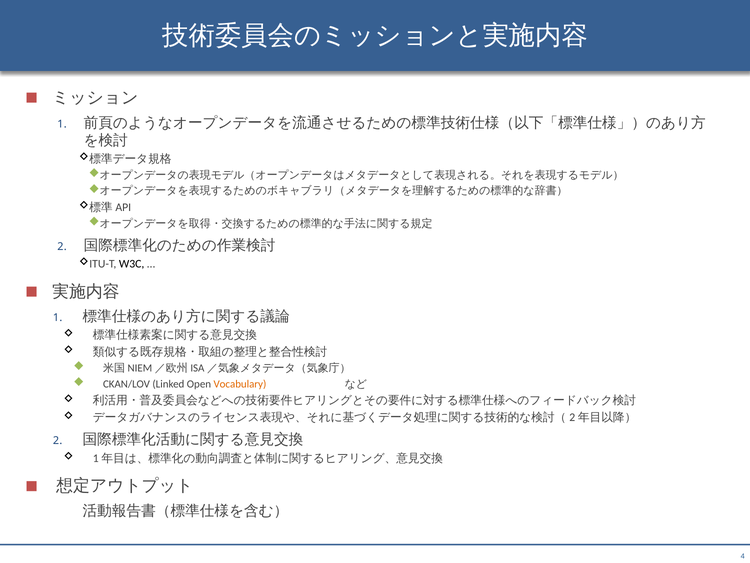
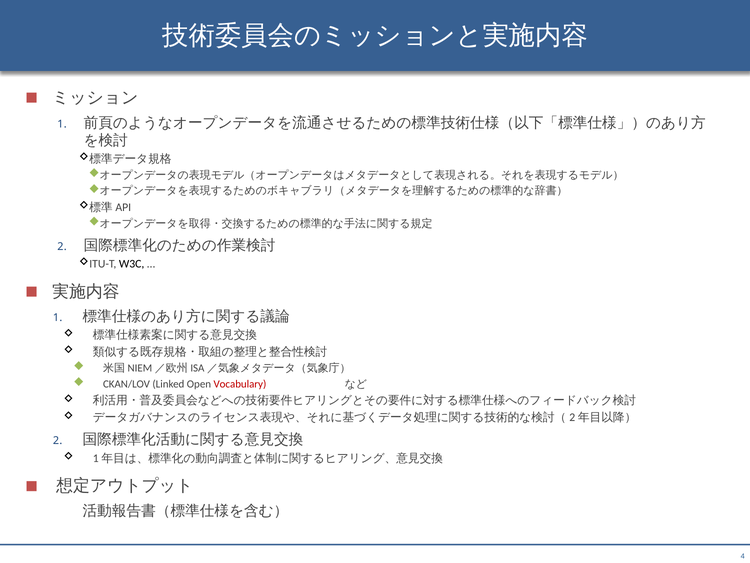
Vocabulary colour: orange -> red
